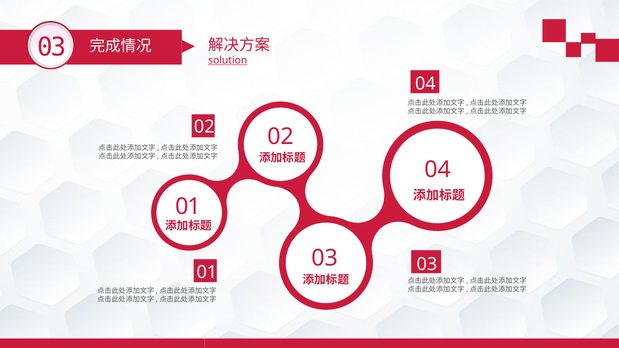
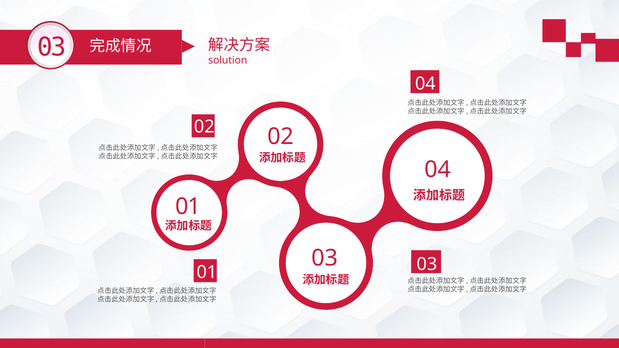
solution underline: present -> none
